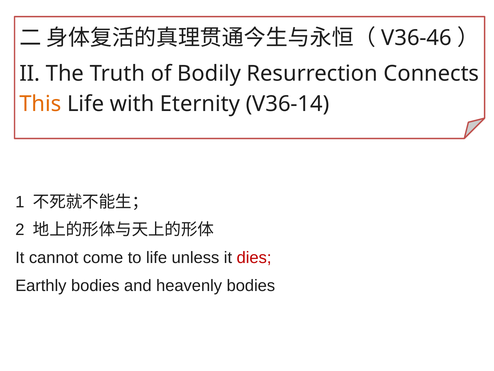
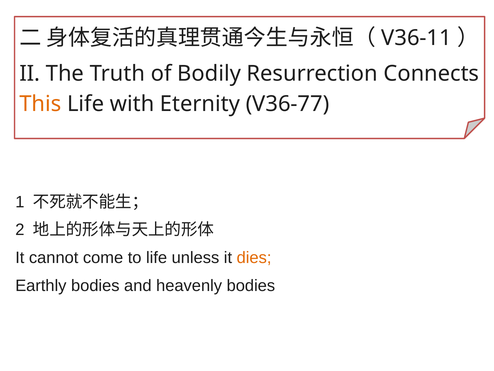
V36-46: V36-46 -> V36-11
V36-14: V36-14 -> V36-77
dies colour: red -> orange
